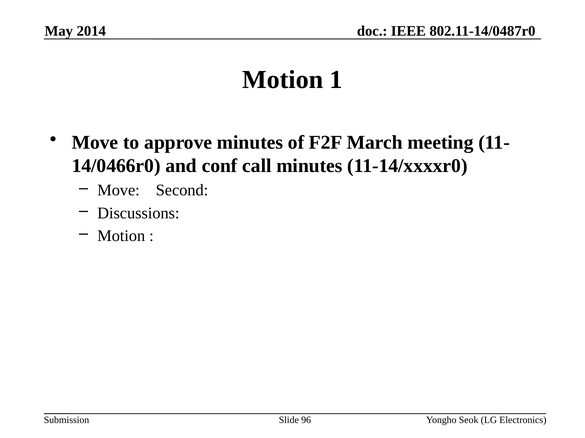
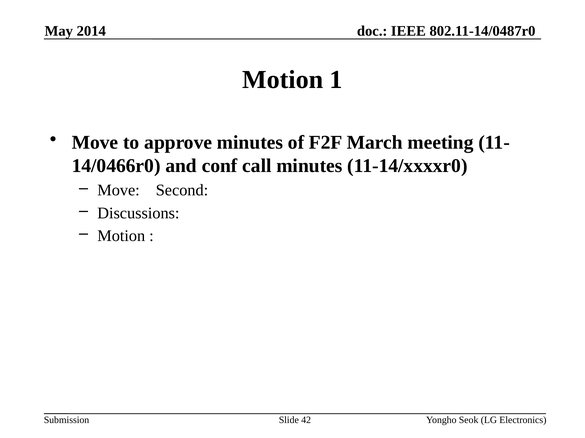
96: 96 -> 42
